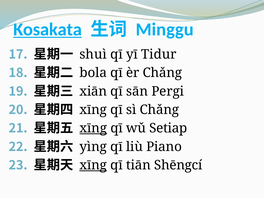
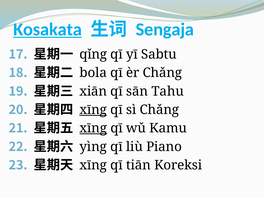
Minggu: Minggu -> Sengaja
shuì: shuì -> qǐng
Tidur: Tidur -> Sabtu
Pergi: Pergi -> Tahu
xīng at (93, 110) underline: none -> present
Setiap: Setiap -> Kamu
xīng at (93, 165) underline: present -> none
Shēngcí: Shēngcí -> Koreksi
